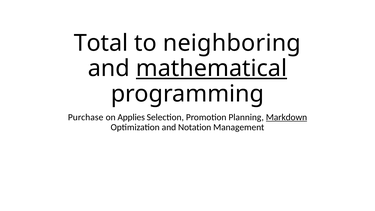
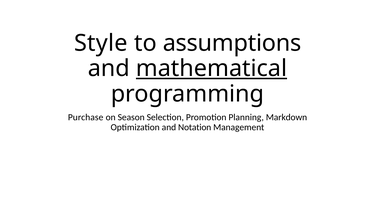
Total: Total -> Style
neighboring: neighboring -> assumptions
Applies: Applies -> Season
Markdown underline: present -> none
